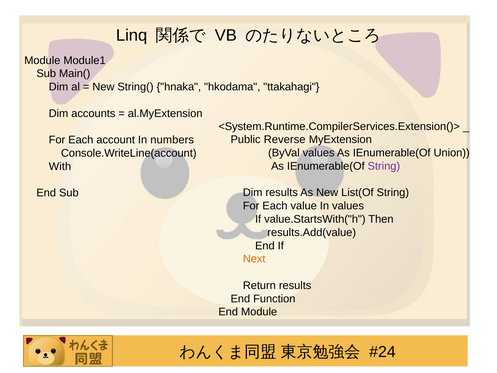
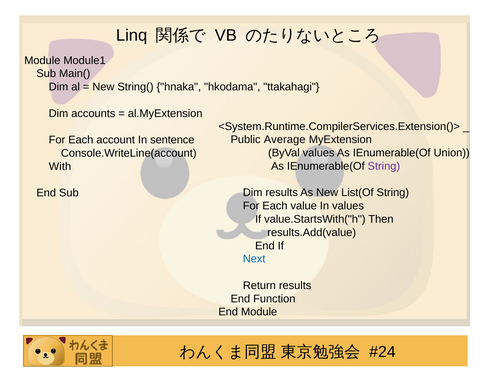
Reverse: Reverse -> Average
numbers: numbers -> sentence
Next colour: orange -> blue
